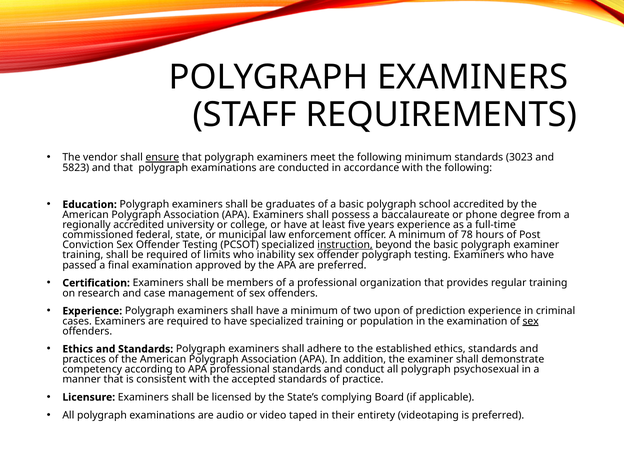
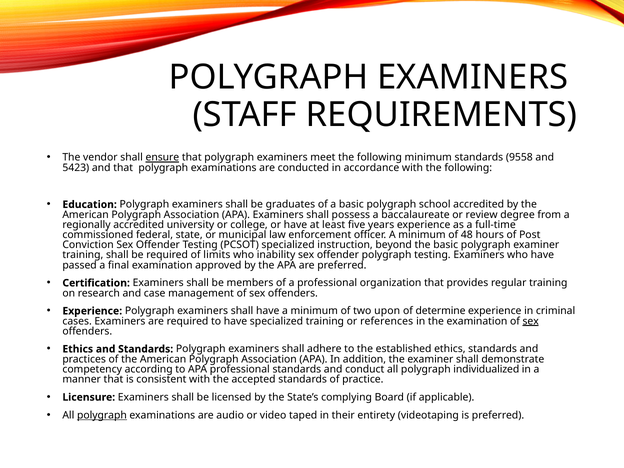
3023: 3023 -> 9558
5823: 5823 -> 5423
phone: phone -> review
78: 78 -> 48
instruction underline: present -> none
prediction: prediction -> determine
population: population -> references
psychosexual: psychosexual -> individualized
polygraph at (102, 415) underline: none -> present
